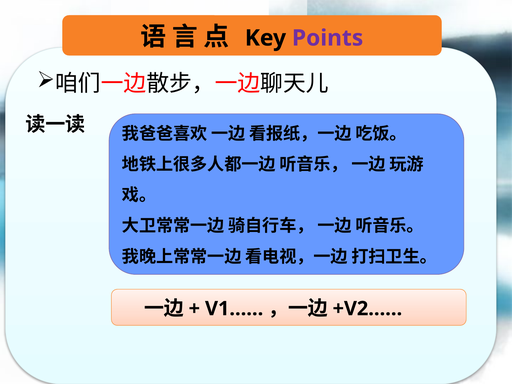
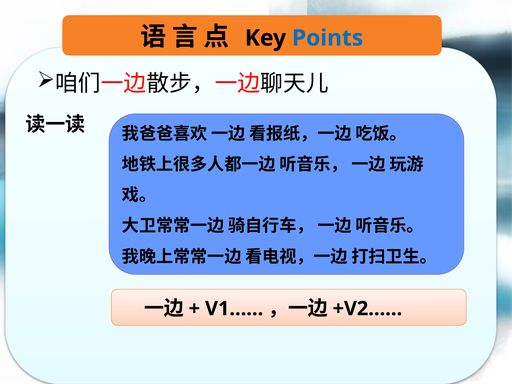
Points colour: purple -> blue
